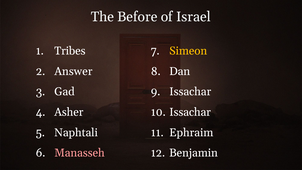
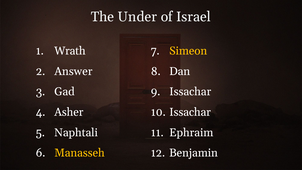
Before: Before -> Under
Tribes: Tribes -> Wrath
Manasseh colour: pink -> yellow
